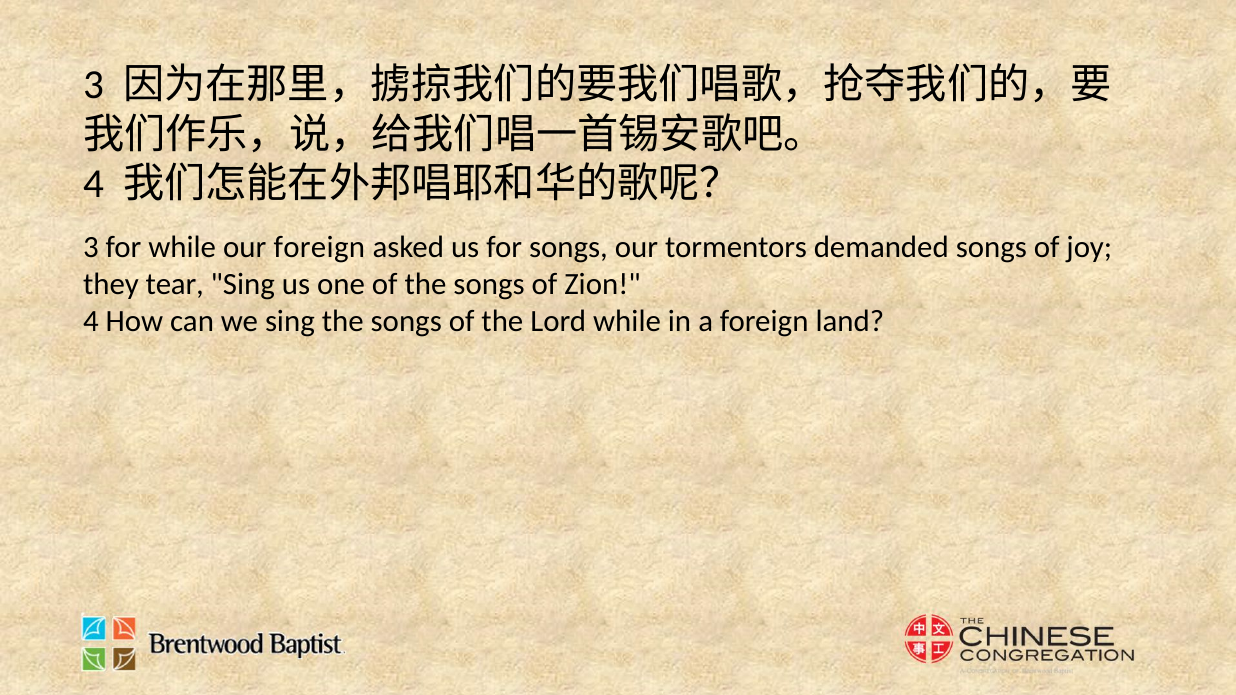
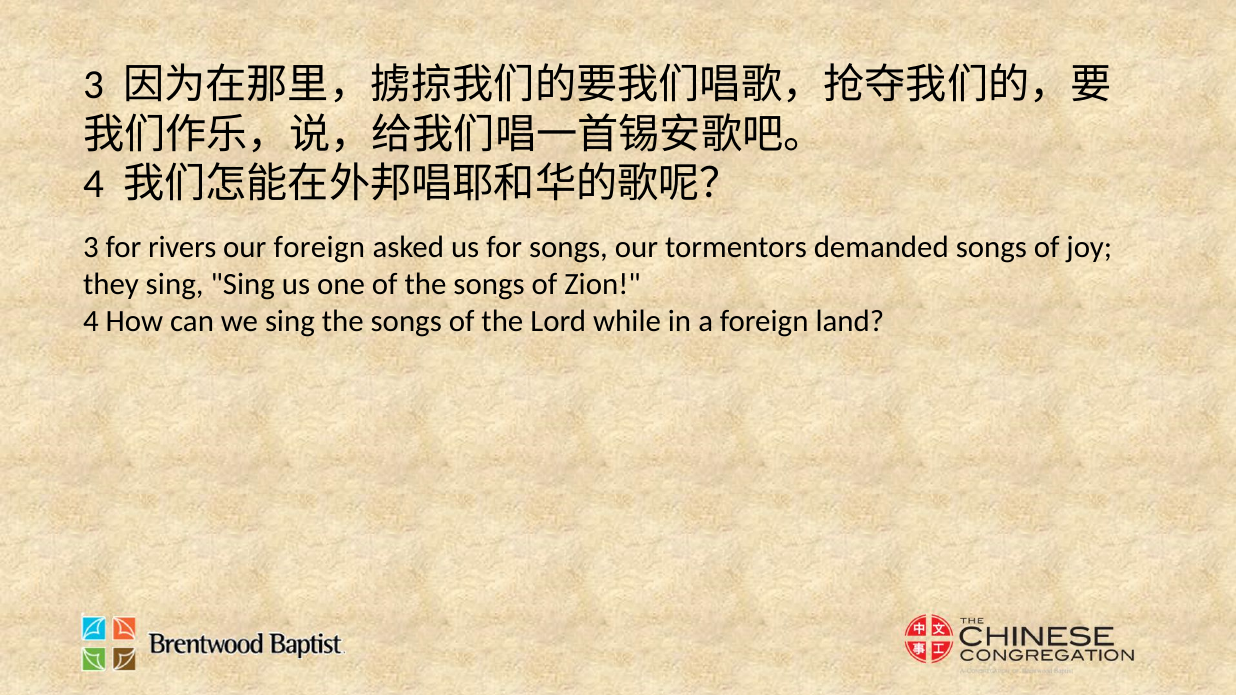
for while: while -> rivers
they tear: tear -> sing
